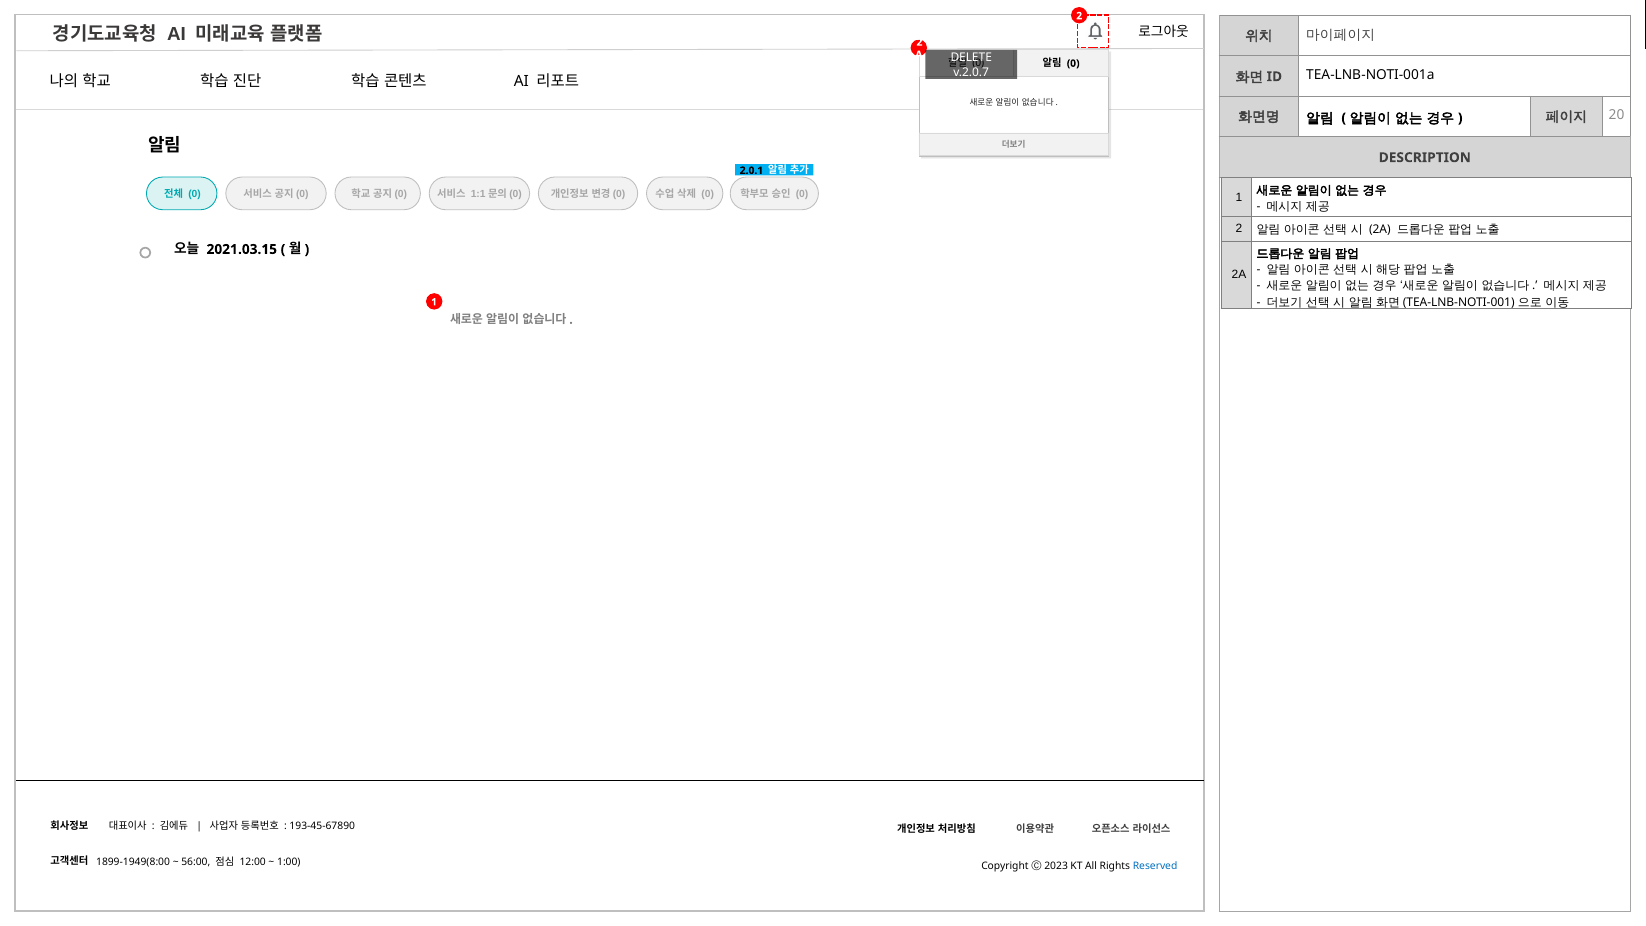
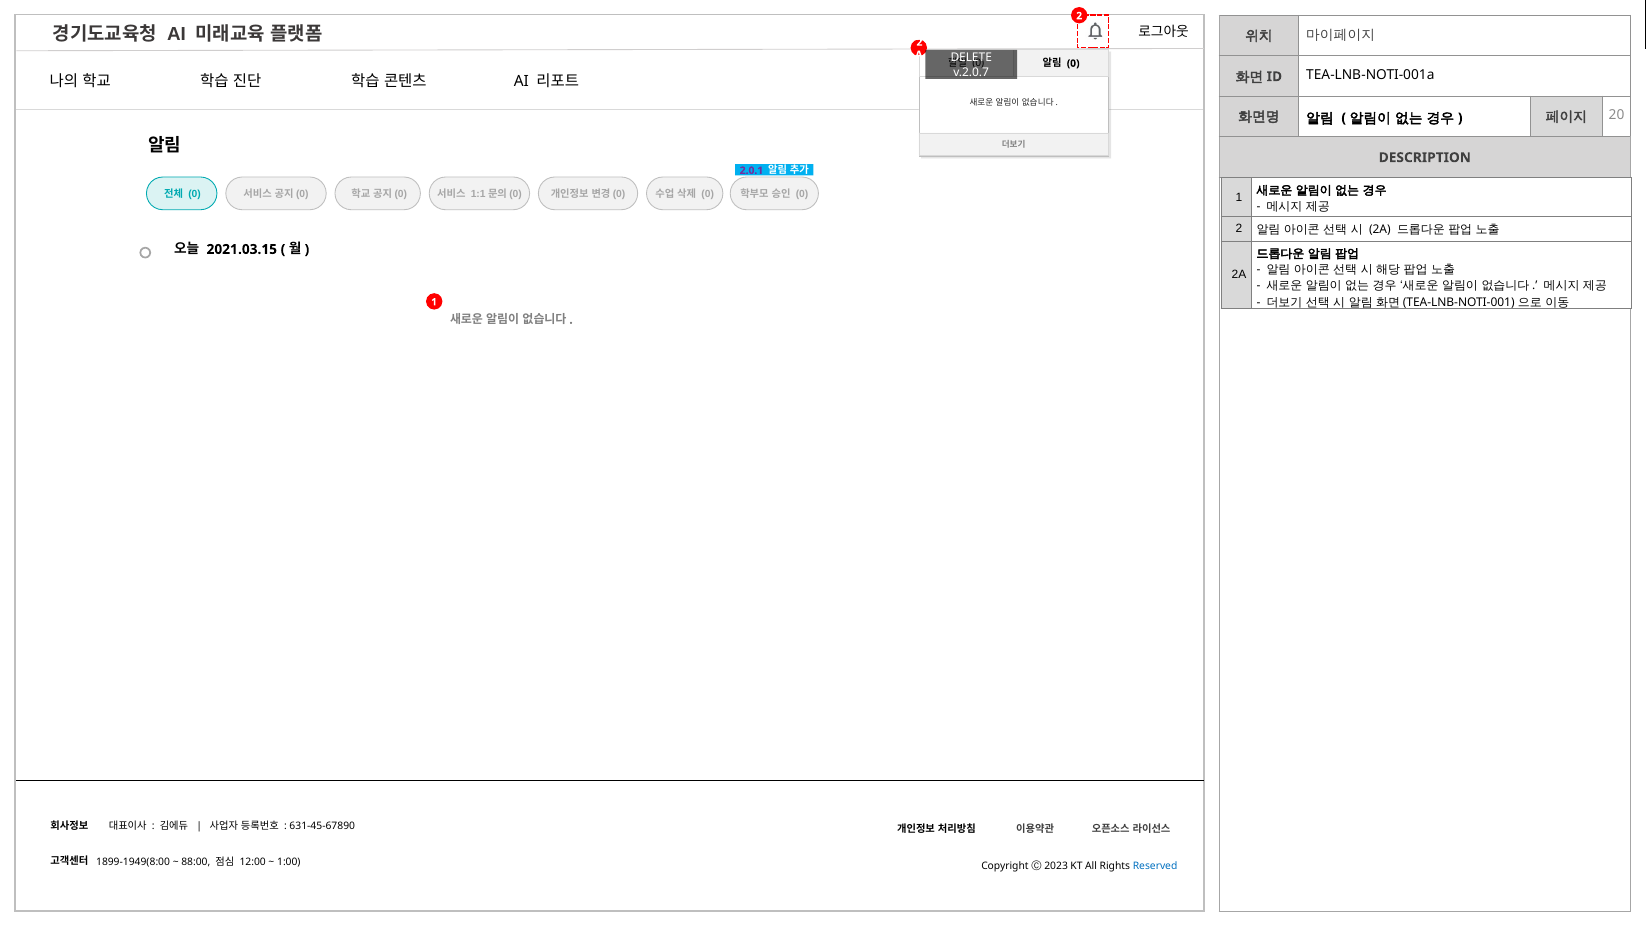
2.0.1 at (751, 170) colour: black -> purple
193-45-67890: 193-45-67890 -> 631-45-67890
56:00: 56:00 -> 88:00
